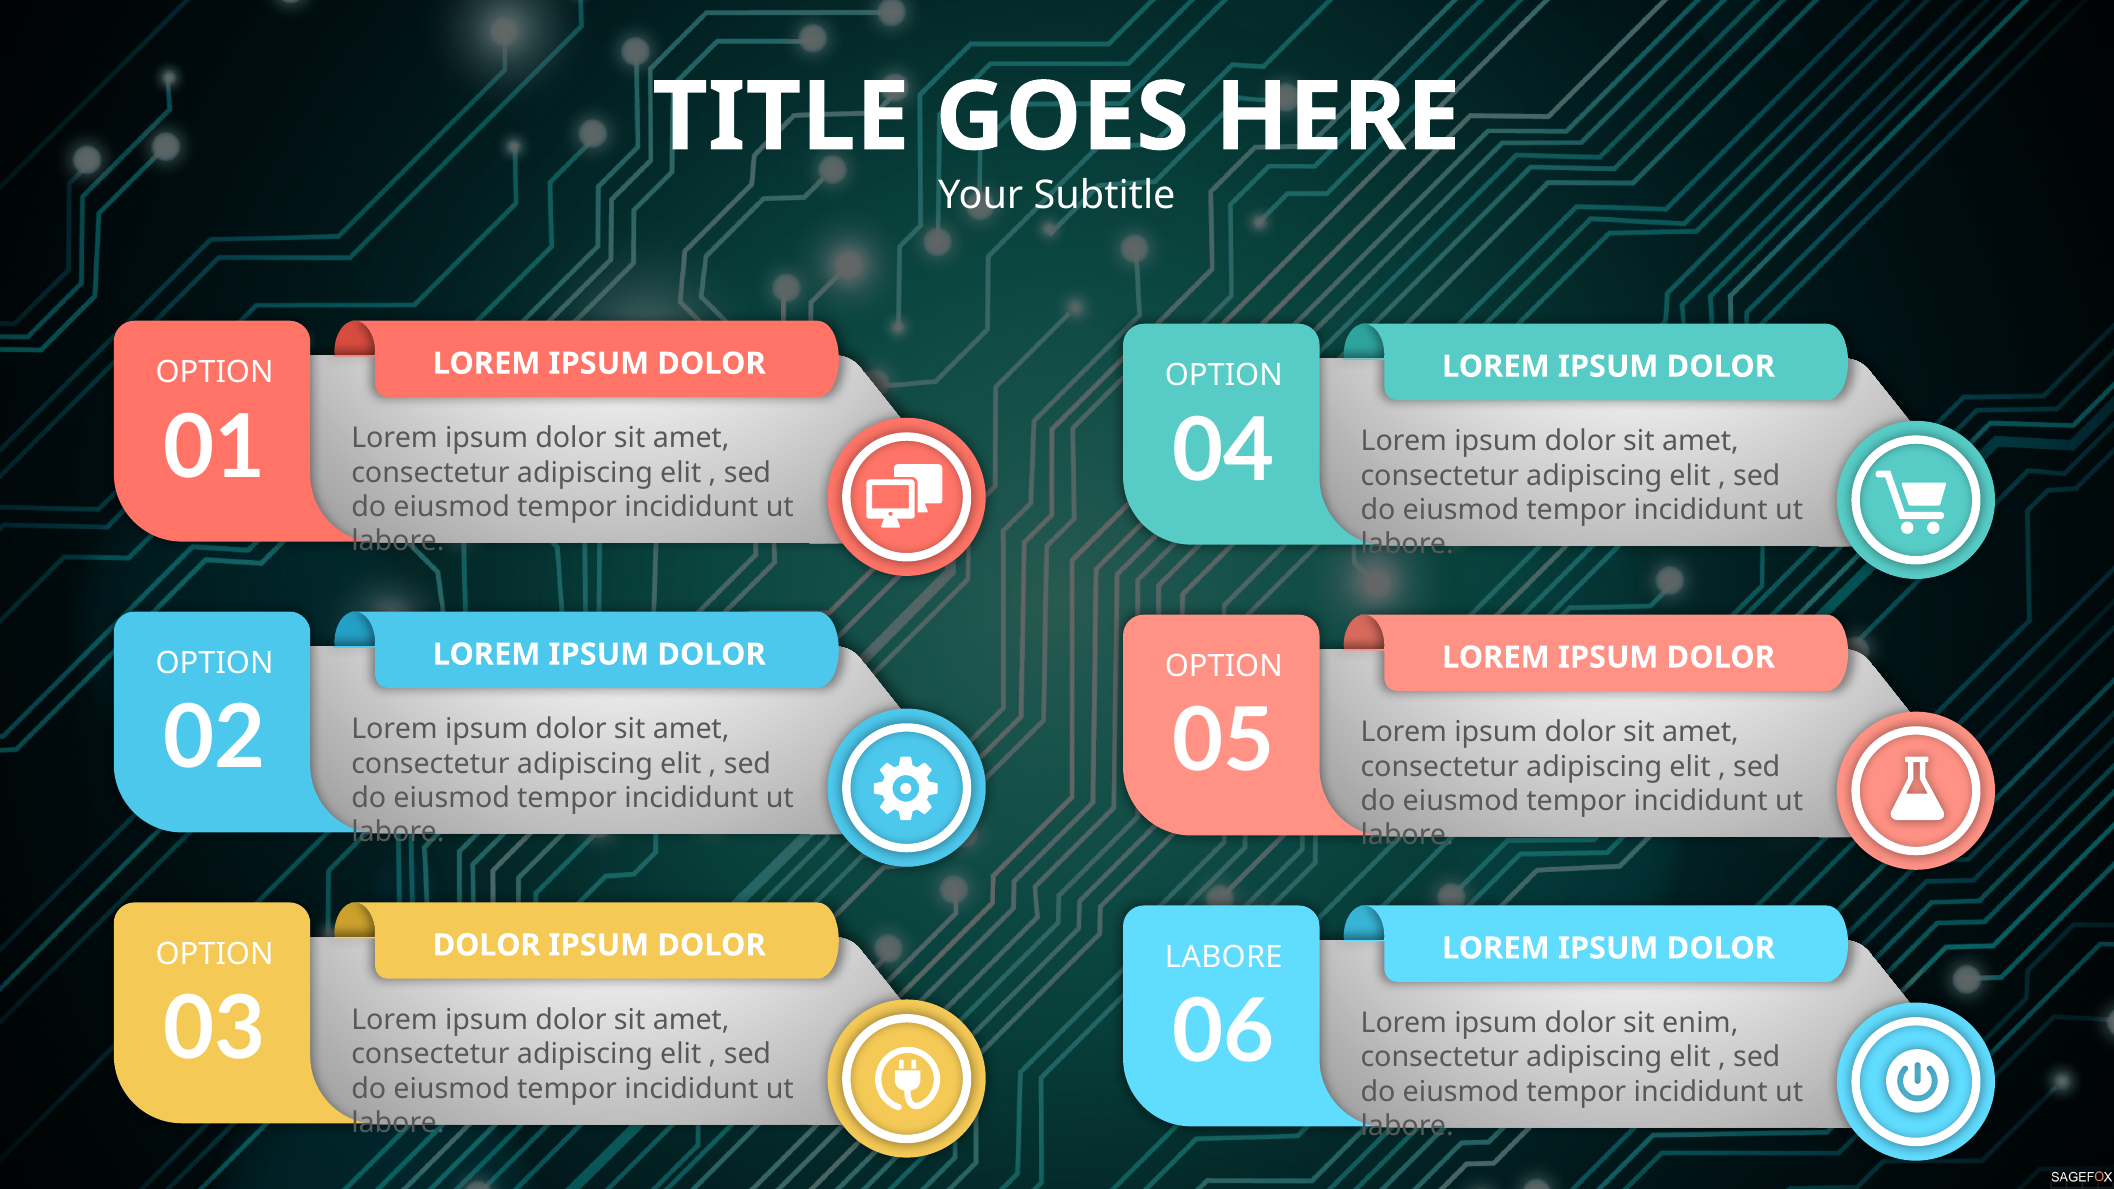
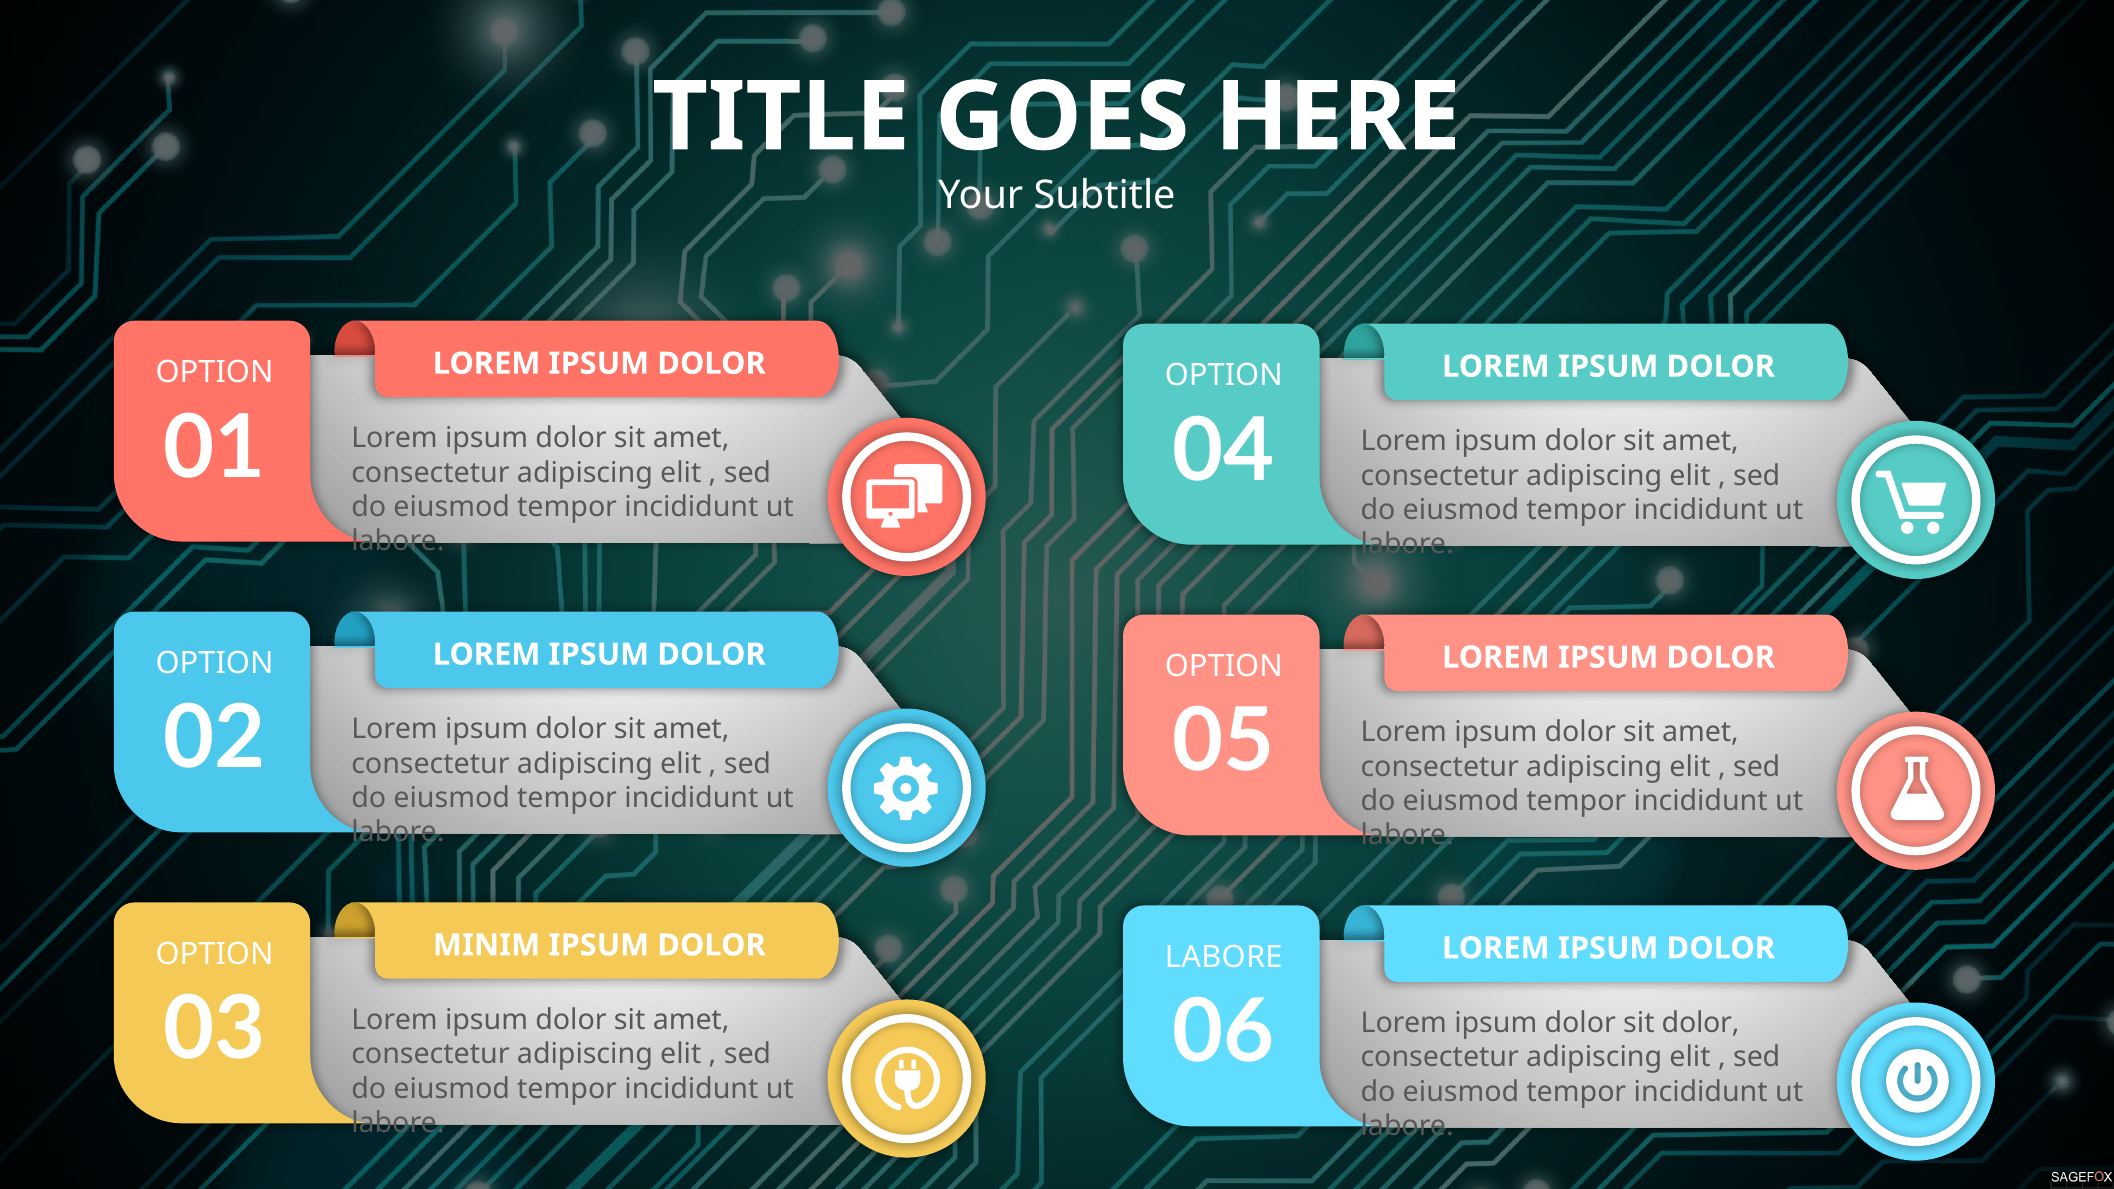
DOLOR at (487, 945): DOLOR -> MINIM
sit enim: enim -> dolor
